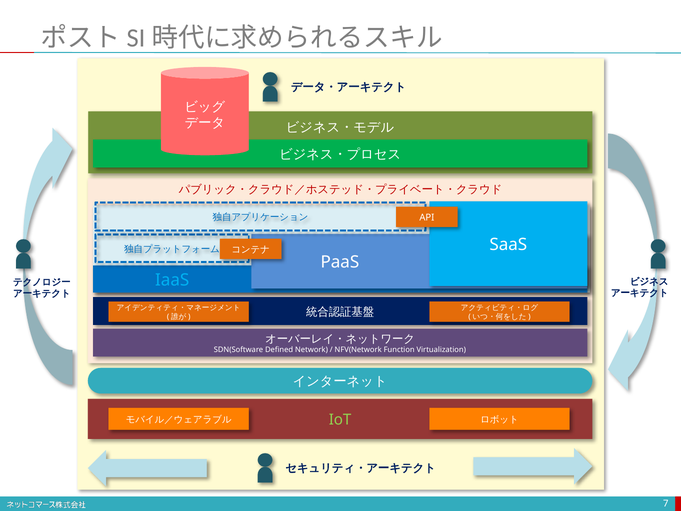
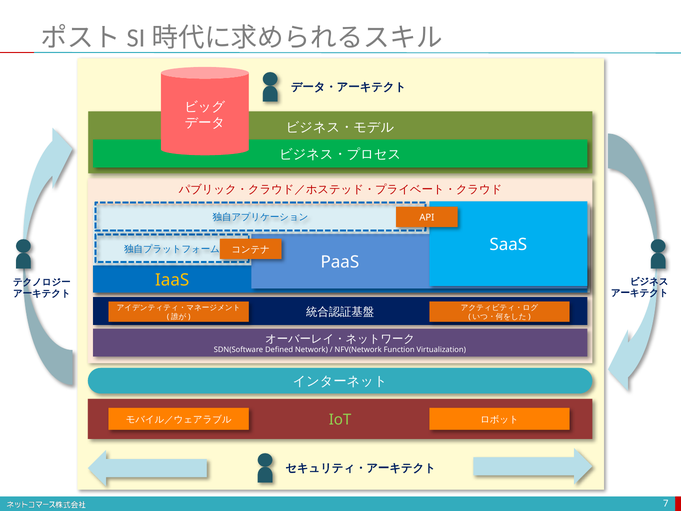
IaaS colour: light blue -> yellow
